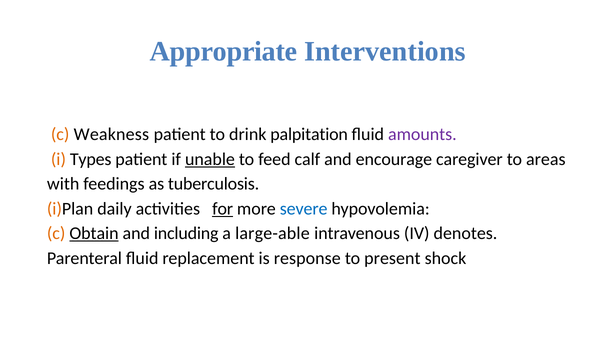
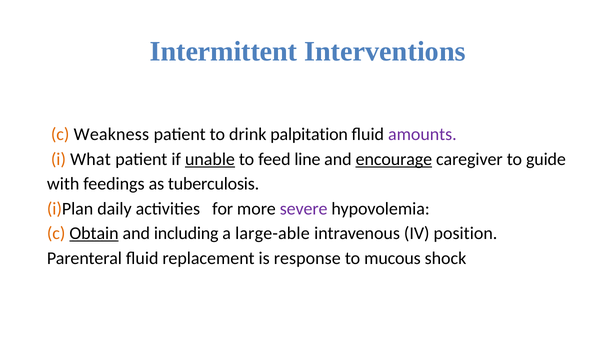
Appropriate: Appropriate -> Intermittent
Types: Types -> What
calf: calf -> line
encourage underline: none -> present
areas: areas -> guide
for underline: present -> none
severe colour: blue -> purple
denotes: denotes -> position
present: present -> mucous
